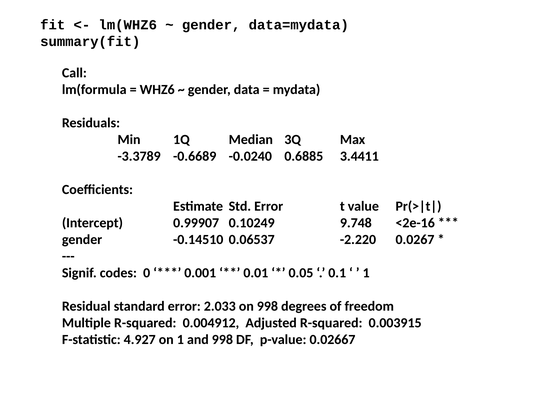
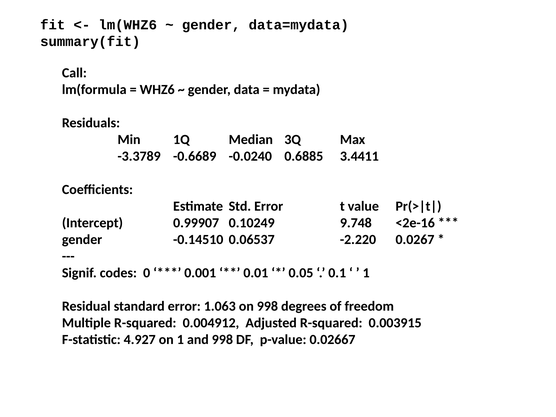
2.033: 2.033 -> 1.063
